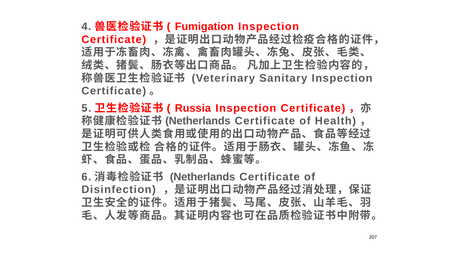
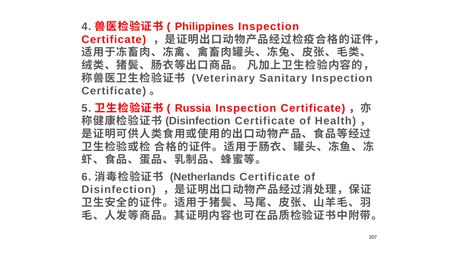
Fumigation: Fumigation -> Philippines
Netherlands at (198, 121): Netherlands -> Disinfection
